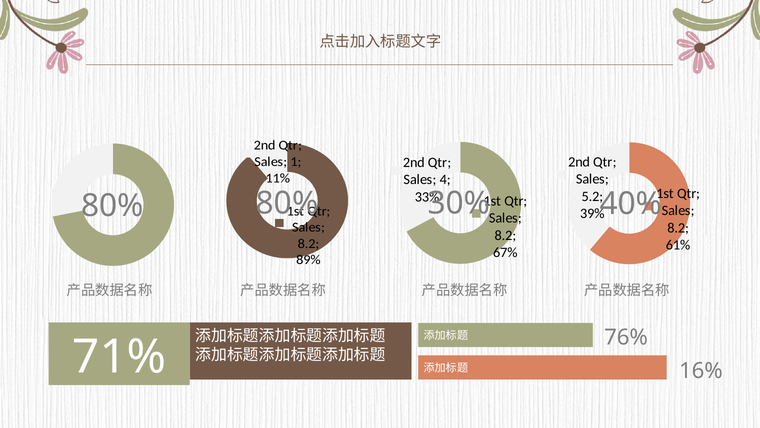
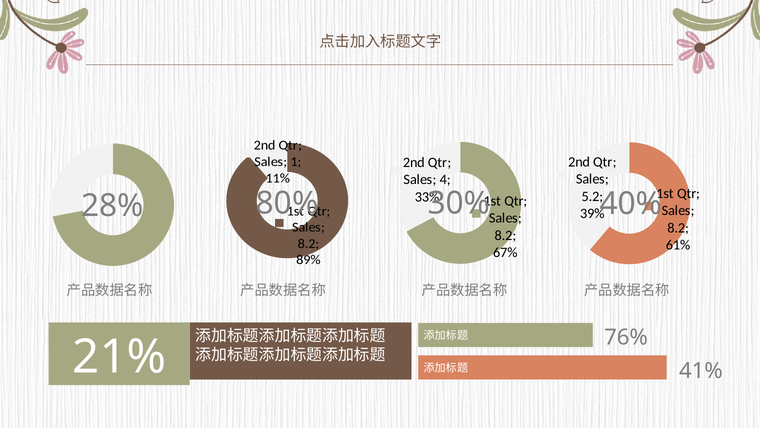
80% at (113, 206): 80% -> 28%
71%: 71% -> 21%
16%: 16% -> 41%
